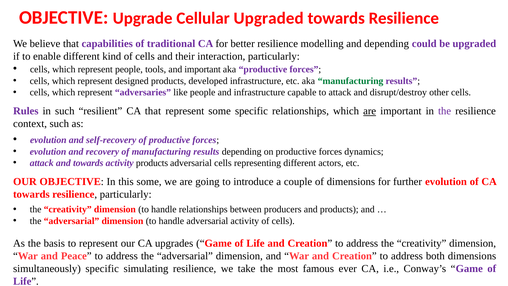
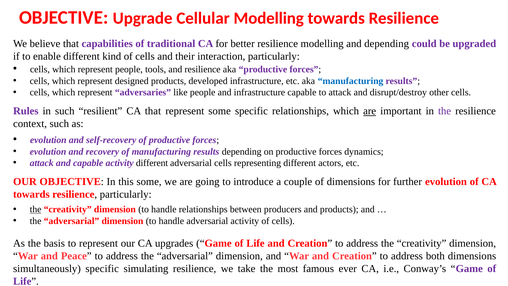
Cellular Upgraded: Upgraded -> Modelling
and important: important -> resilience
manufacturing at (351, 81) colour: green -> blue
and towards: towards -> capable
activity products: products -> different
the at (36, 209) underline: none -> present
